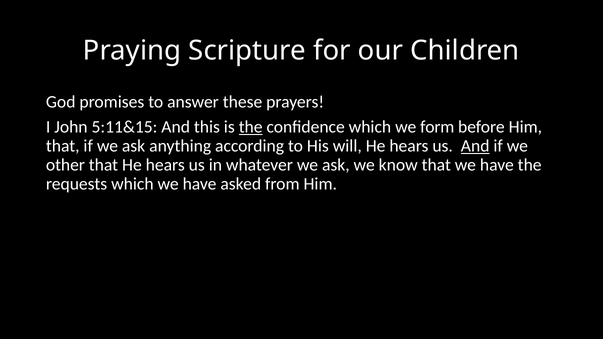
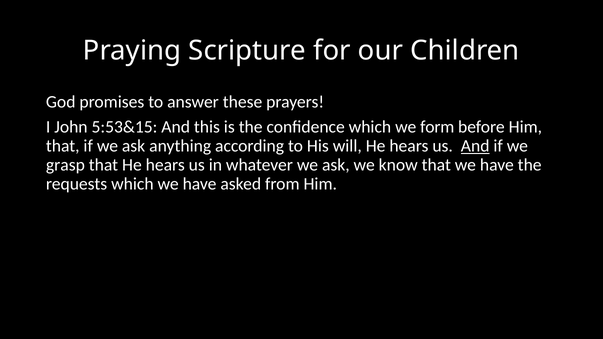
5:11&15: 5:11&15 -> 5:53&15
the at (251, 127) underline: present -> none
other: other -> grasp
